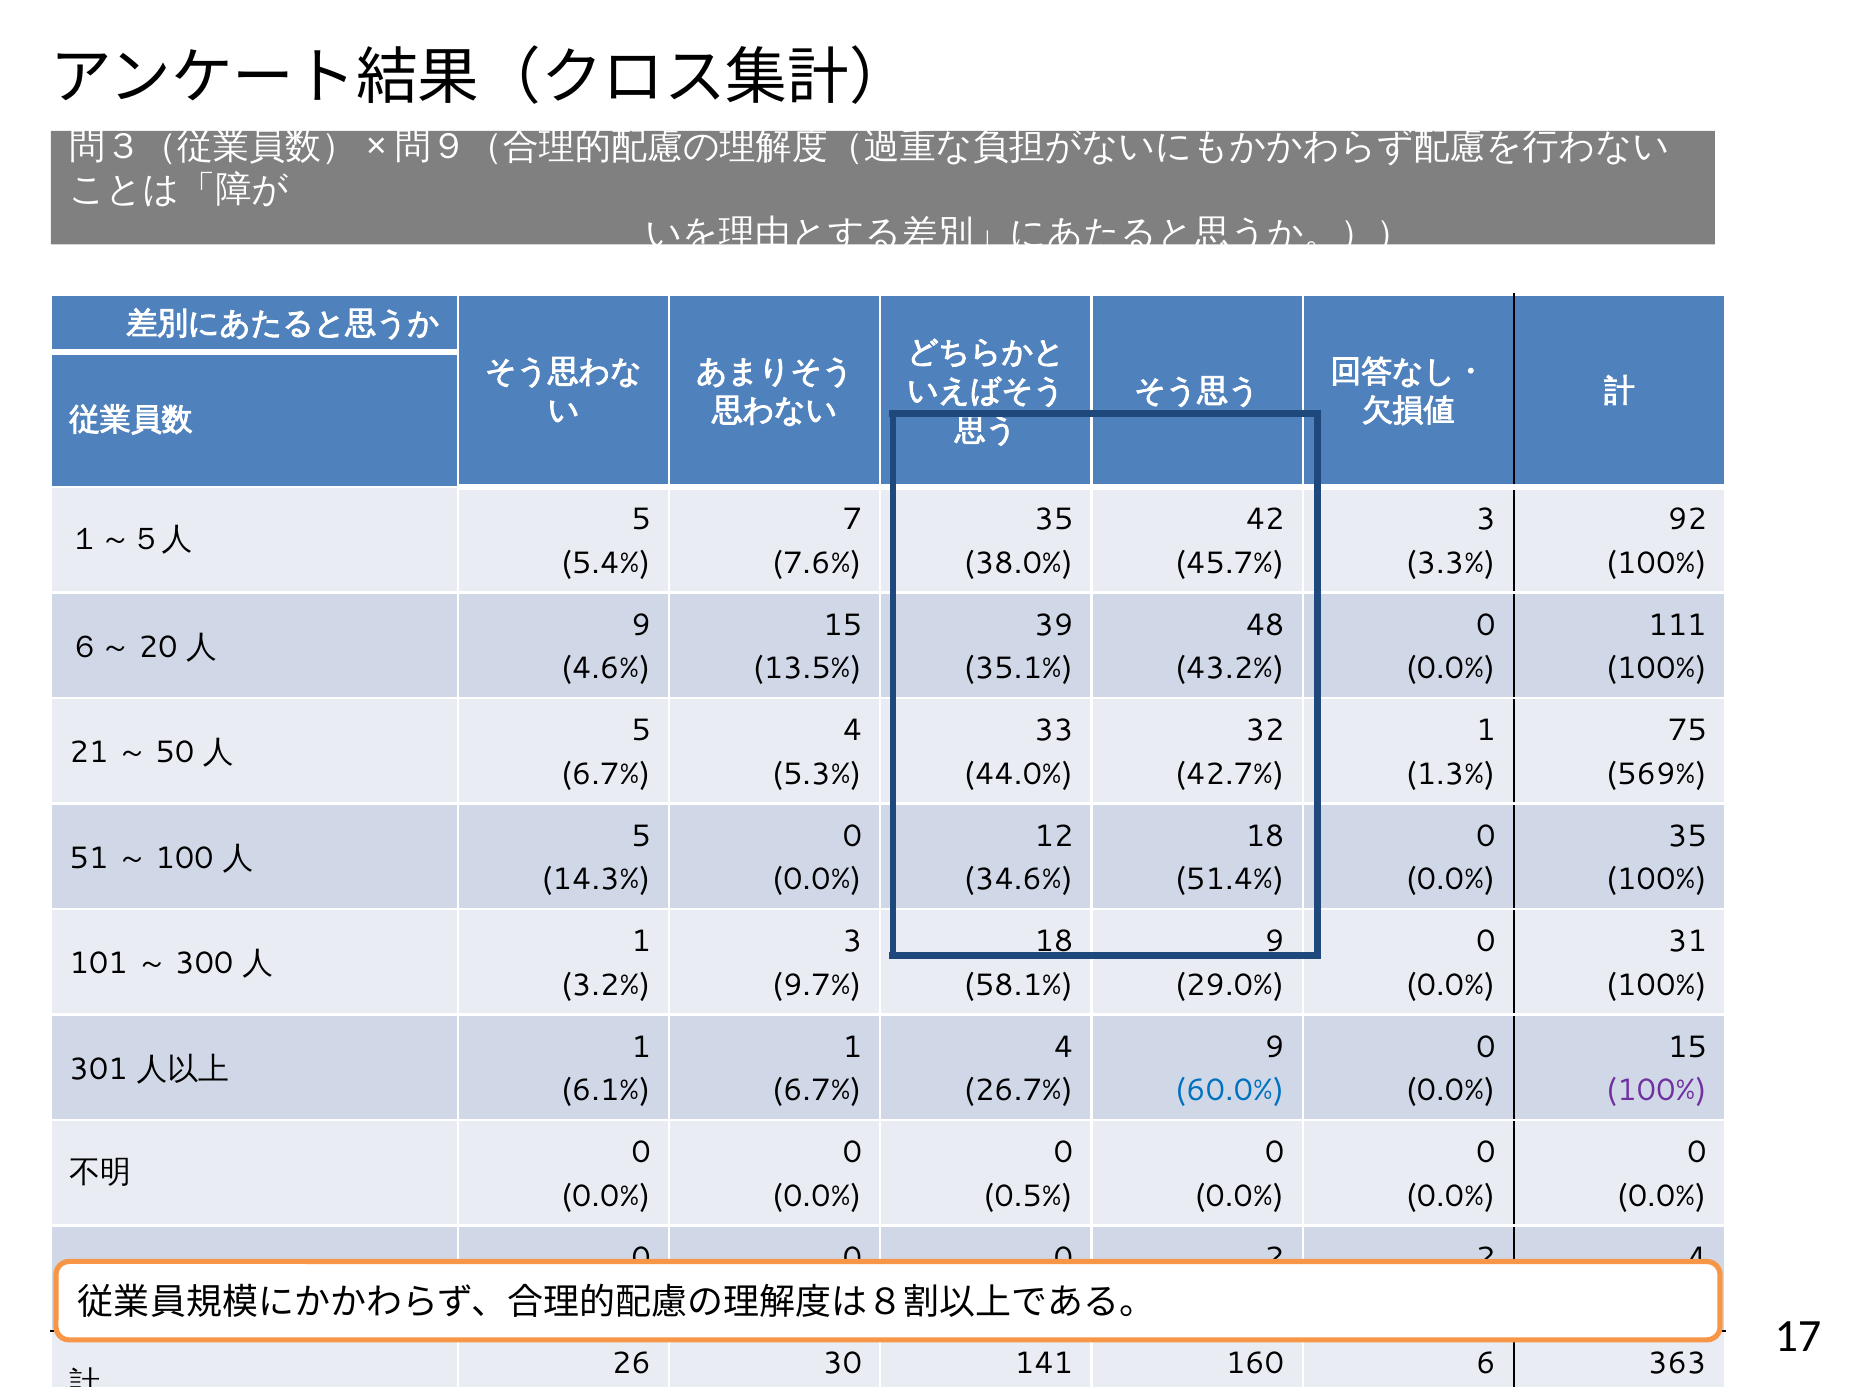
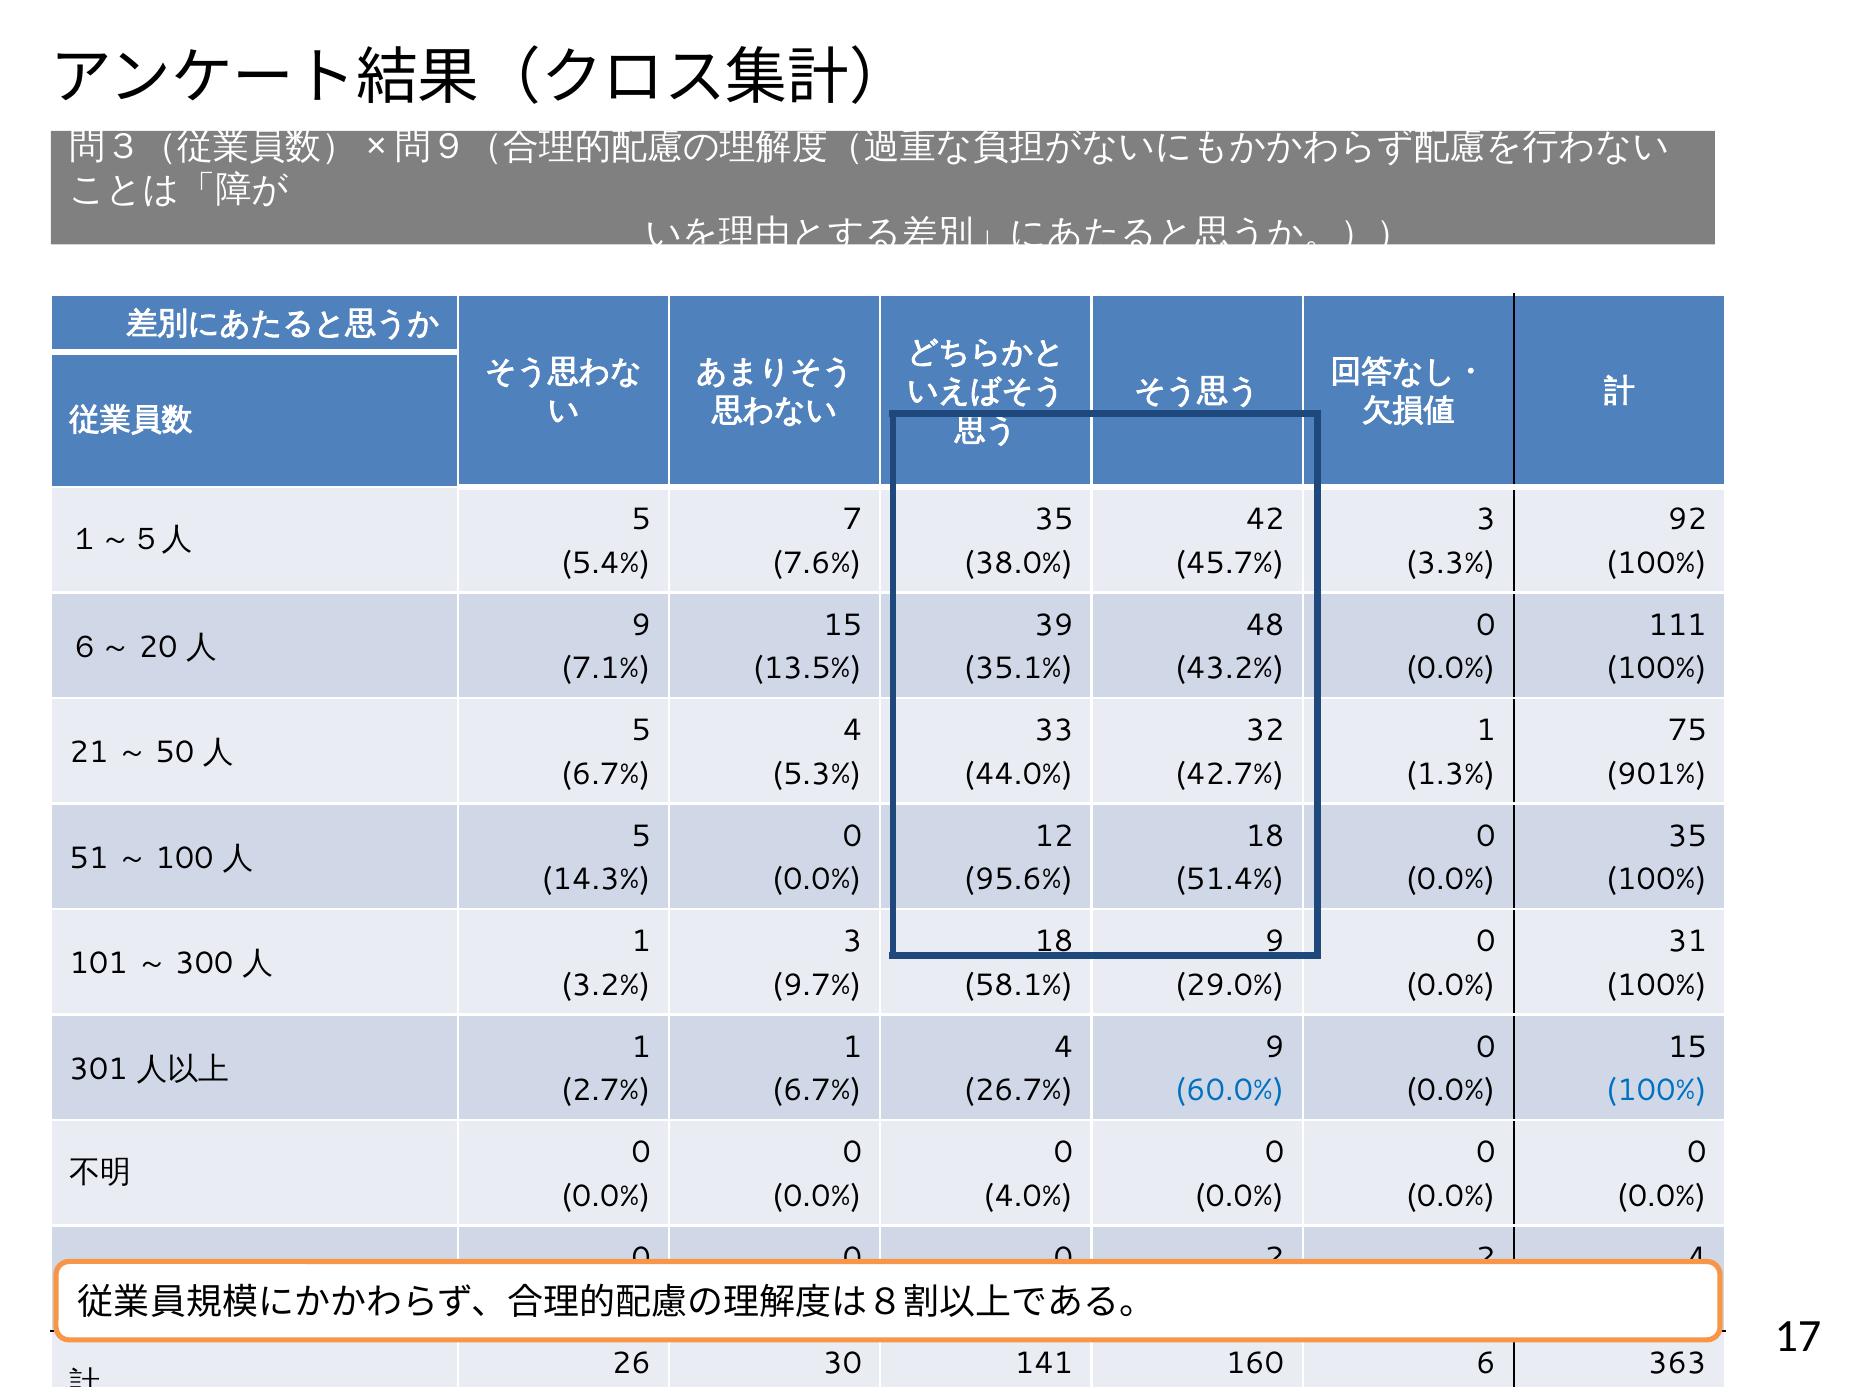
4.6%: 4.6% -> 7.1%
569%: 569% -> 901%
34.6%: 34.6% -> 95.6%
6.1%: 6.1% -> 2.7%
100% at (1656, 1090) colour: purple -> blue
0.5%: 0.5% -> 4.0%
